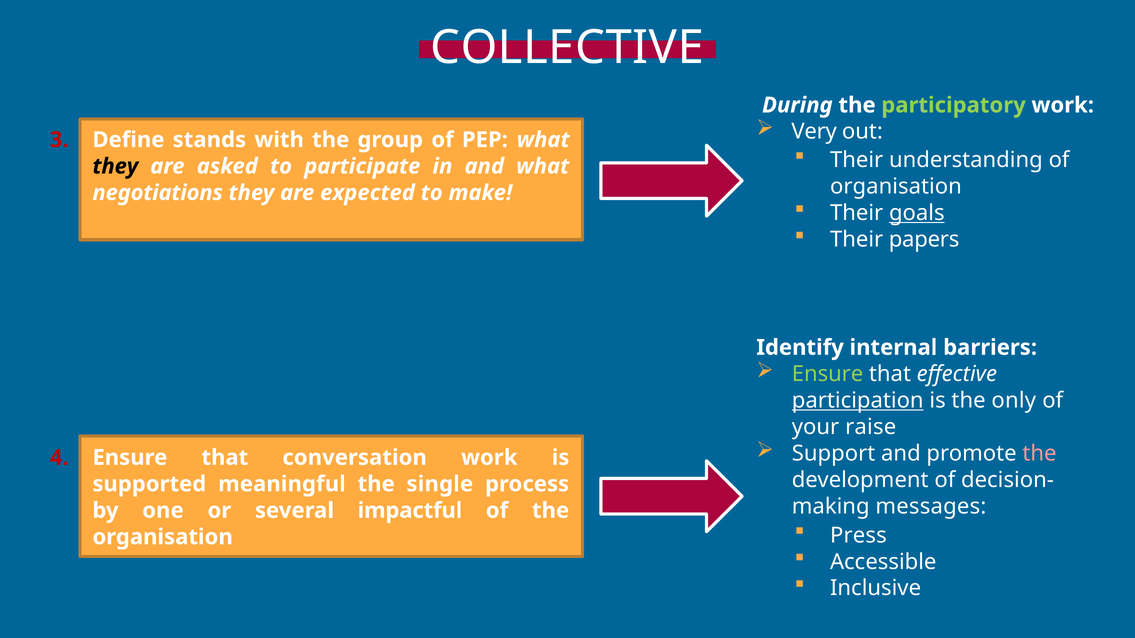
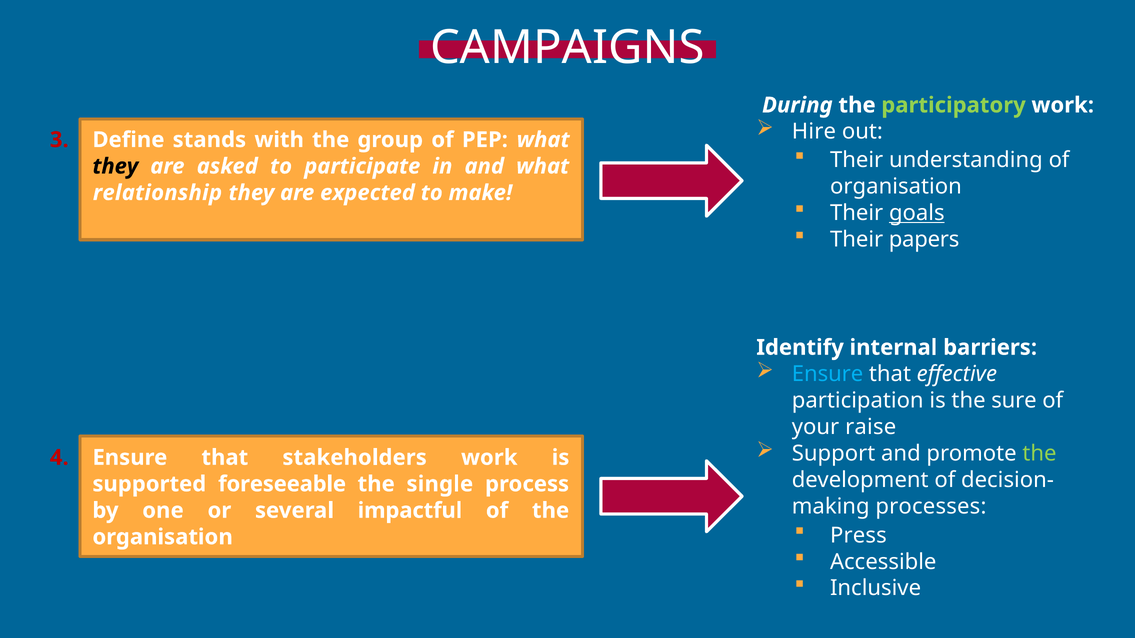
COLLECTIVE: COLLECTIVE -> CAMPAIGNS
Very: Very -> Hire
negotiations: negotiations -> relationship
Ensure at (828, 374) colour: light green -> light blue
participation underline: present -> none
only: only -> sure
the at (1039, 454) colour: pink -> light green
conversation: conversation -> stakeholders
meaningful: meaningful -> foreseeable
messages: messages -> processes
